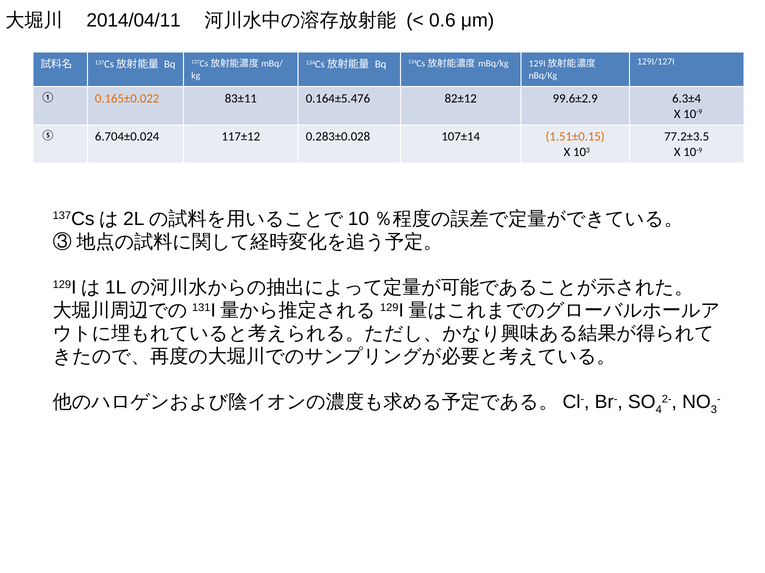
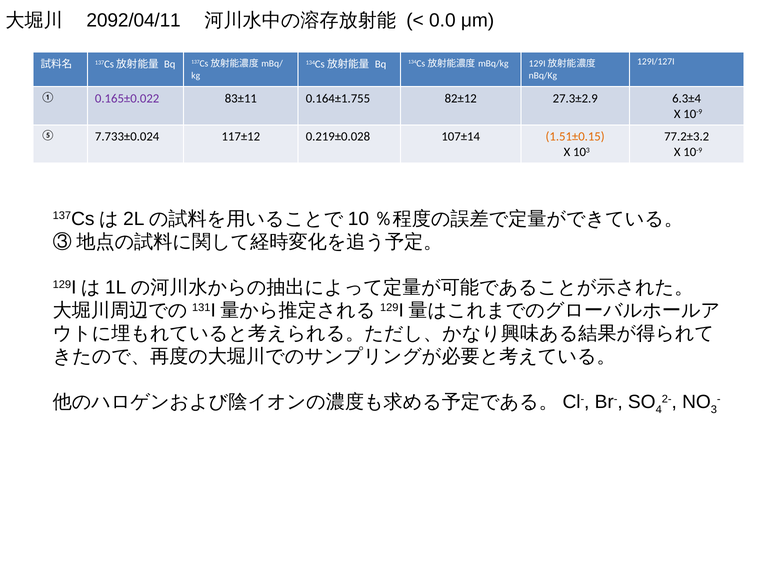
2014/04/11: 2014/04/11 -> 2092/04/11
0.6: 0.6 -> 0.0
0.165±0.022 colour: orange -> purple
0.164±5.476: 0.164±5.476 -> 0.164±1.755
99.6±2.9: 99.6±2.9 -> 27.3±2.9
6.704±0.024: 6.704±0.024 -> 7.733±0.024
0.283±0.028: 0.283±0.028 -> 0.219±0.028
77.2±3.5: 77.2±3.5 -> 77.2±3.2
